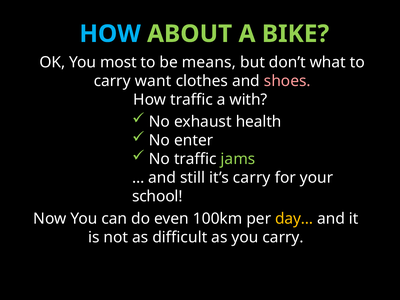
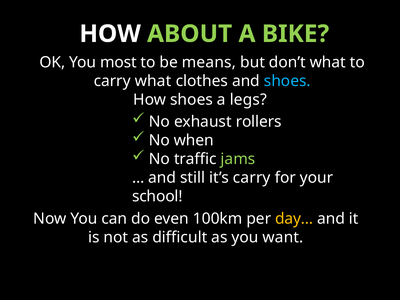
HOW at (110, 34) colour: light blue -> white
carry want: want -> what
shoes at (287, 81) colour: pink -> light blue
How traffic: traffic -> shoes
with: with -> legs
health: health -> rollers
enter: enter -> when
you carry: carry -> want
